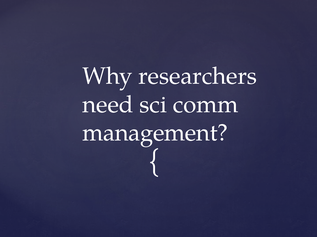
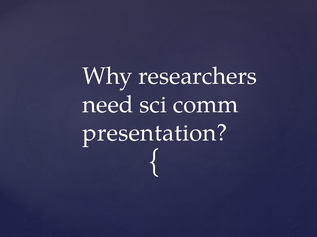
management: management -> presentation
